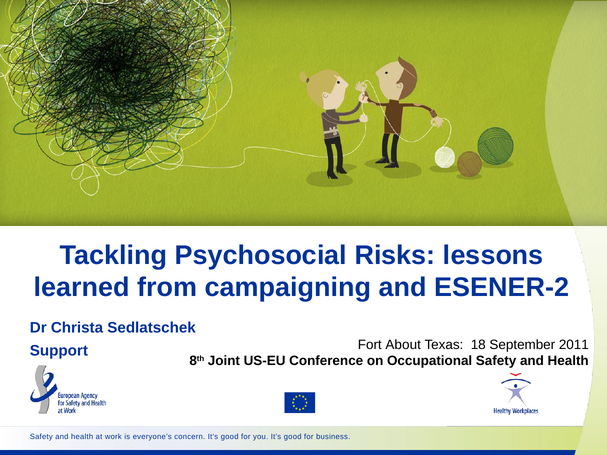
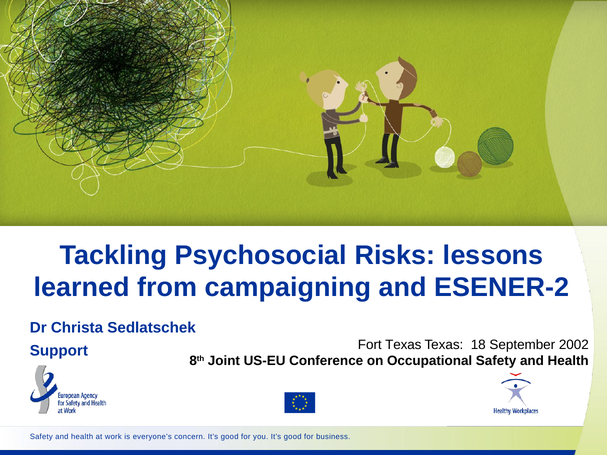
Fort About: About -> Texas
2011: 2011 -> 2002
